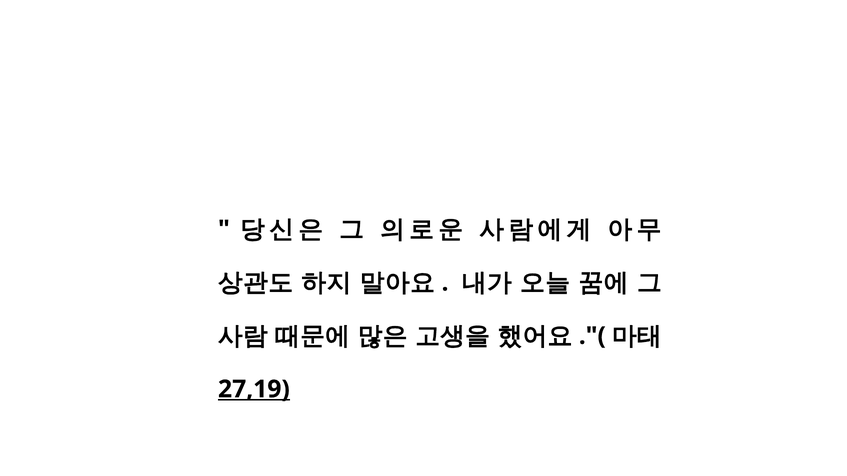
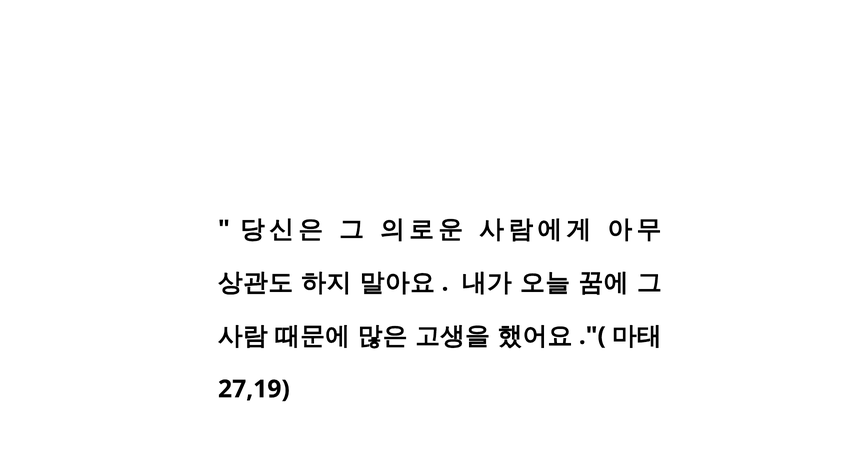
27,19 underline: present -> none
